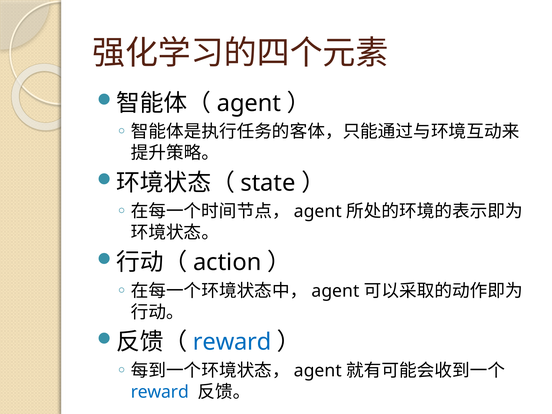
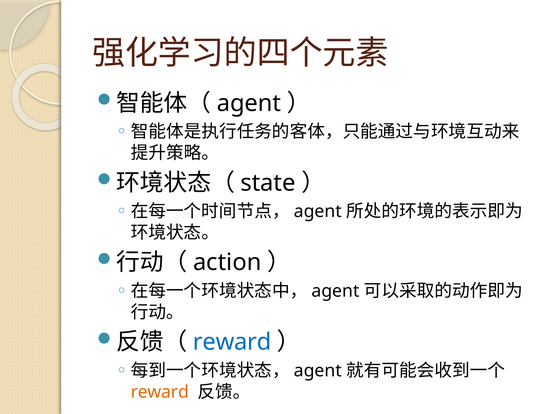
reward at (160, 392) colour: blue -> orange
